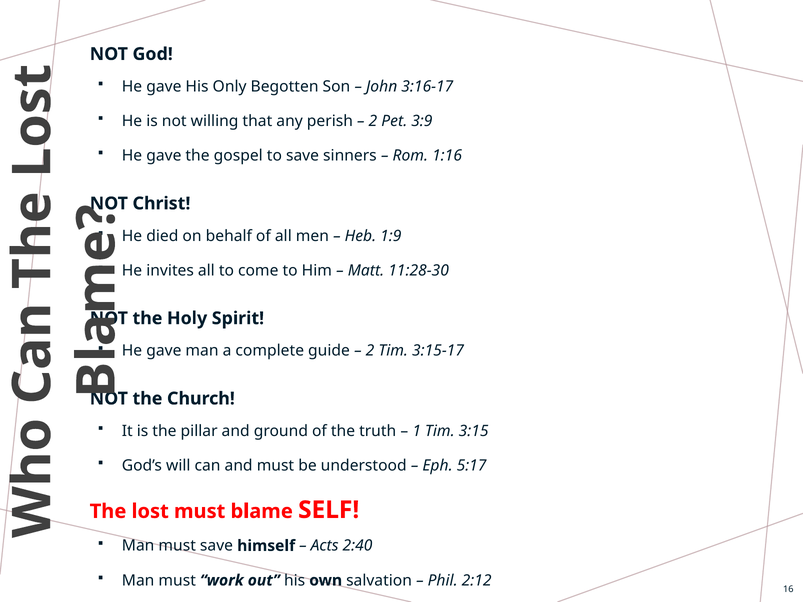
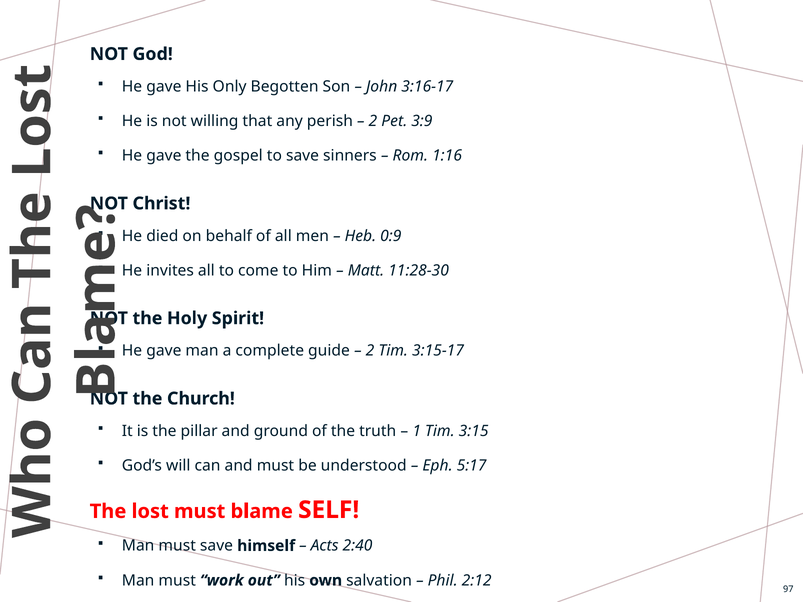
1:9: 1:9 -> 0:9
16: 16 -> 97
